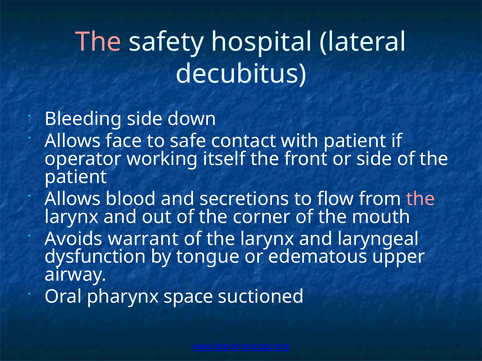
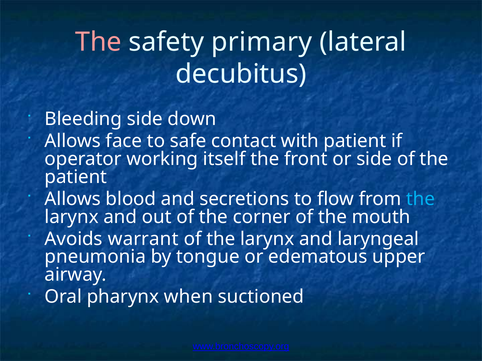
hospital: hospital -> primary
the at (421, 199) colour: pink -> light blue
dysfunction: dysfunction -> pneumonia
space: space -> when
